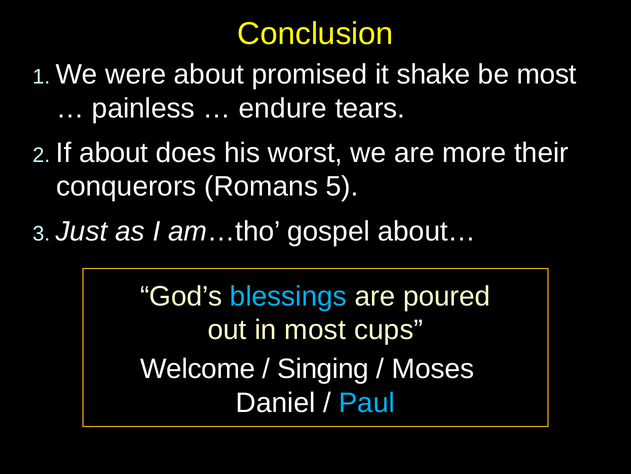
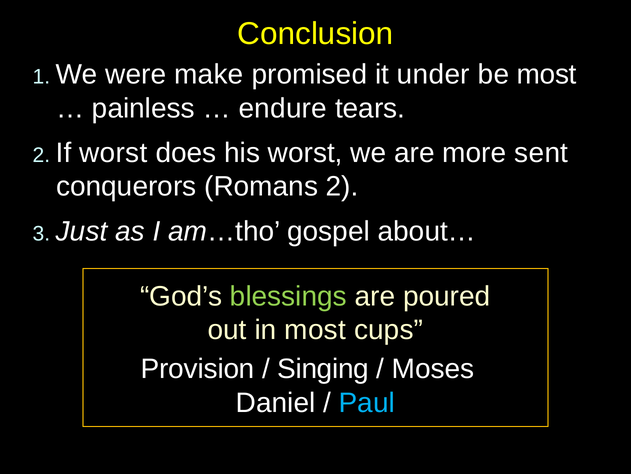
were about: about -> make
shake: shake -> under
If about: about -> worst
their: their -> sent
Romans 5: 5 -> 2
blessings colour: light blue -> light green
Welcome: Welcome -> Provision
